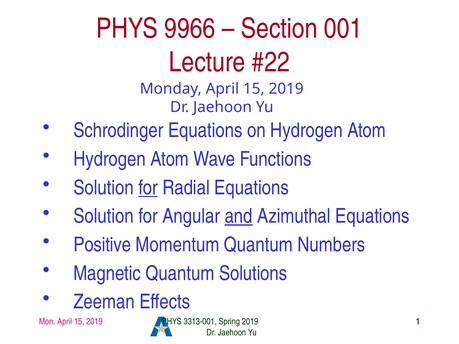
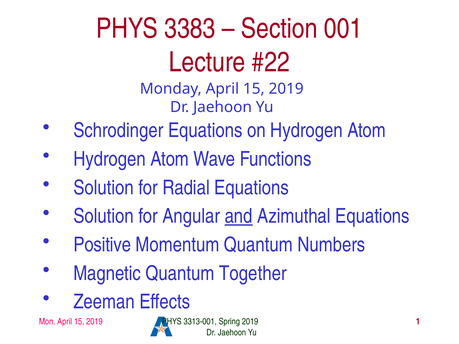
9966: 9966 -> 3383
for at (148, 188) underline: present -> none
Solutions: Solutions -> Together
